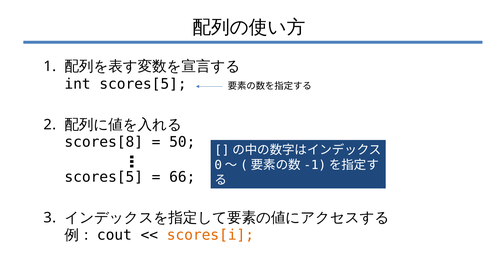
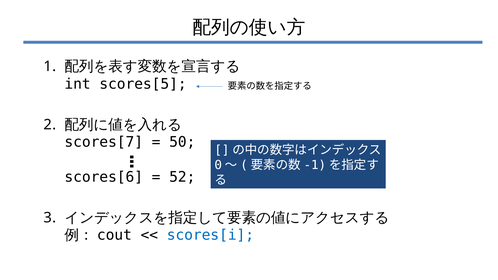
scores[8: scores[8 -> scores[7
scores[5 at (104, 177): scores[5 -> scores[6
66: 66 -> 52
scores[i colour: orange -> blue
